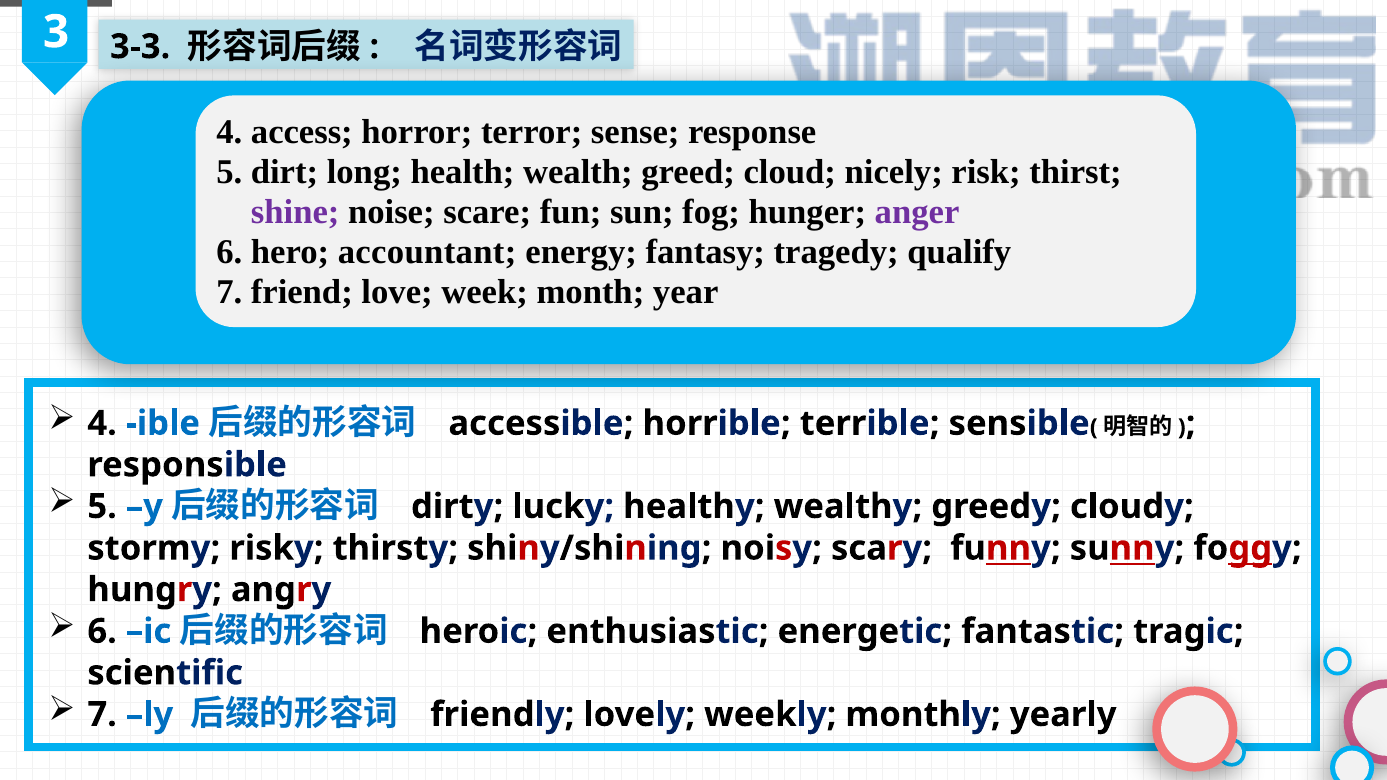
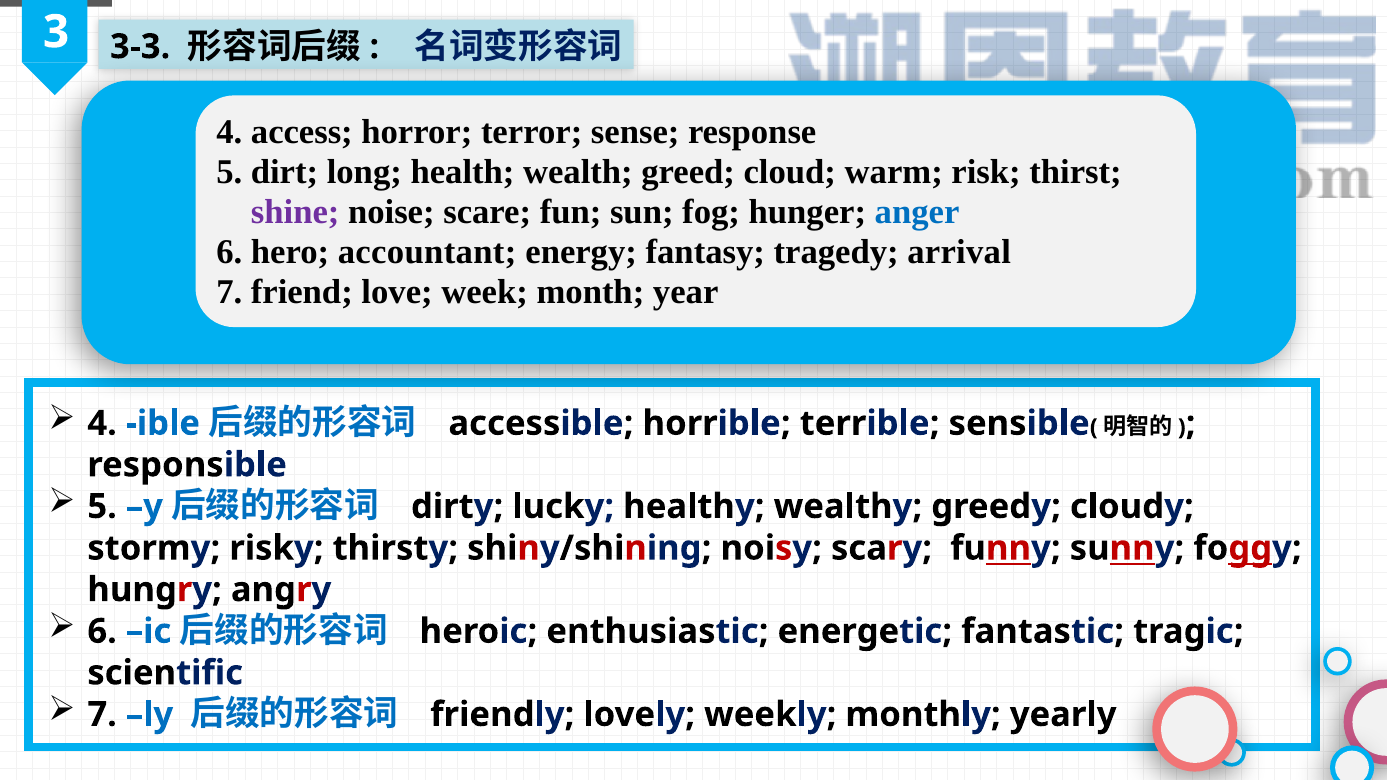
nicely: nicely -> warm
anger colour: purple -> blue
qualify: qualify -> arrival
